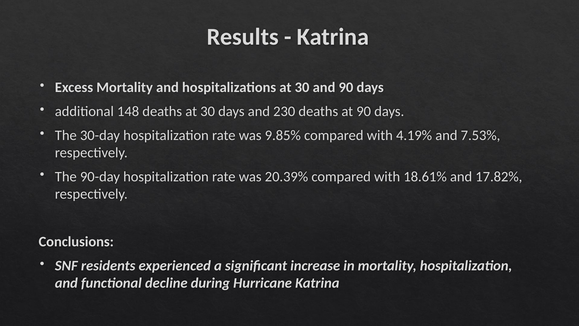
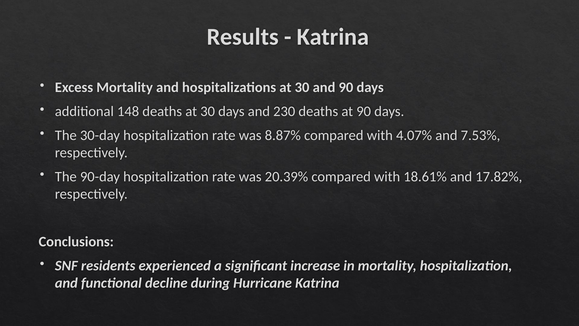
9.85%: 9.85% -> 8.87%
4.19%: 4.19% -> 4.07%
